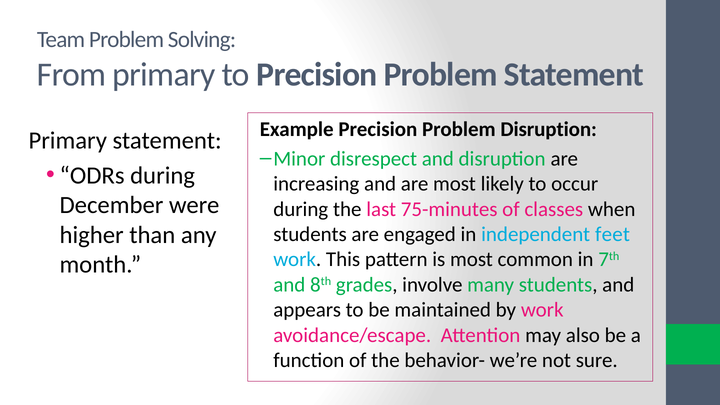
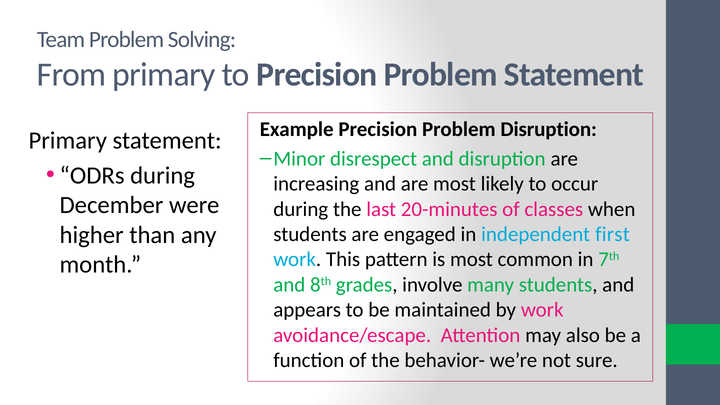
75-minutes: 75-minutes -> 20-minutes
feet: feet -> first
